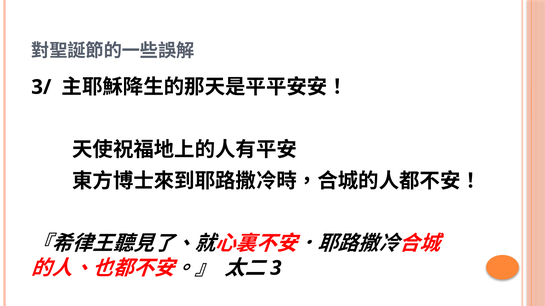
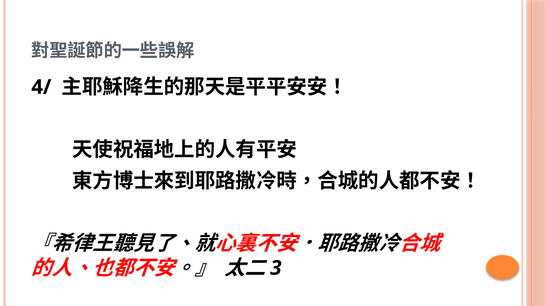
3/: 3/ -> 4/
